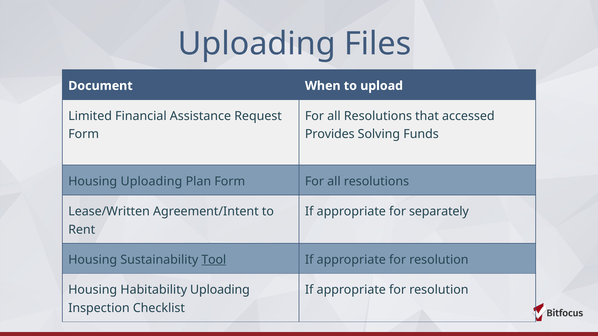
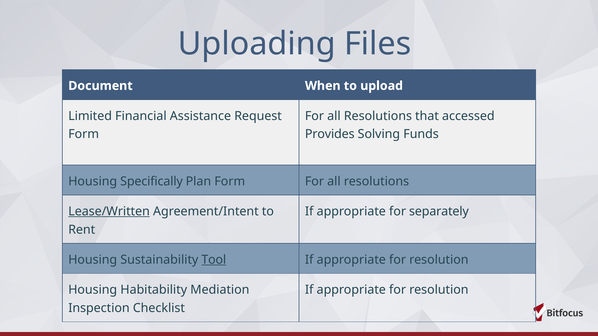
Housing Uploading: Uploading -> Specifically
Lease/Written underline: none -> present
Habitability Uploading: Uploading -> Mediation
